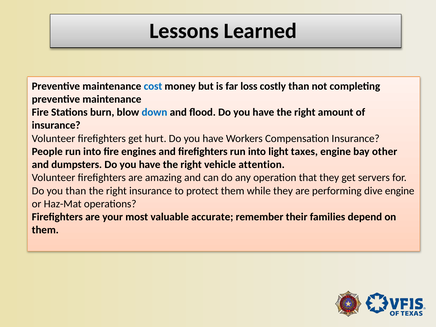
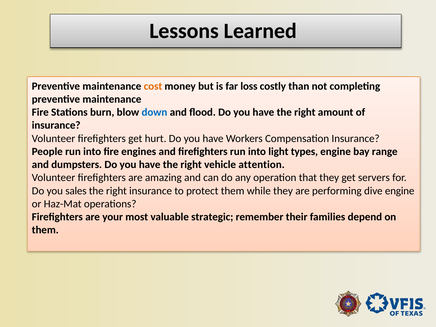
cost colour: blue -> orange
taxes: taxes -> types
other: other -> range
you than: than -> sales
accurate: accurate -> strategic
